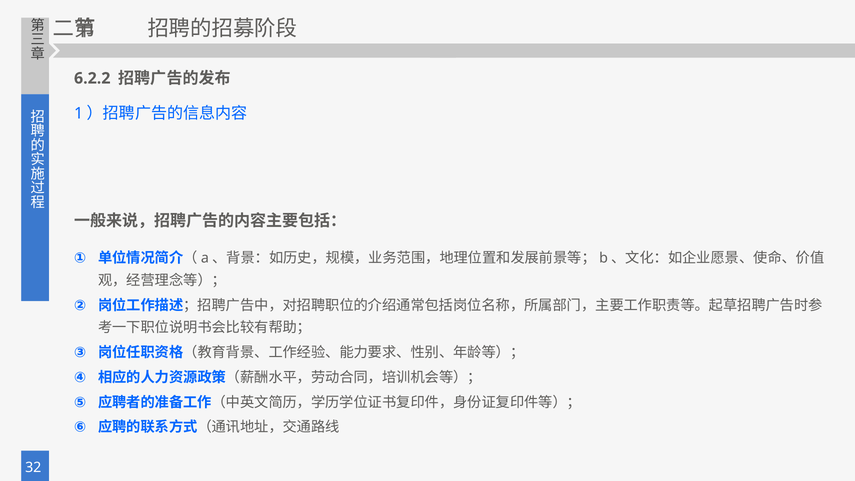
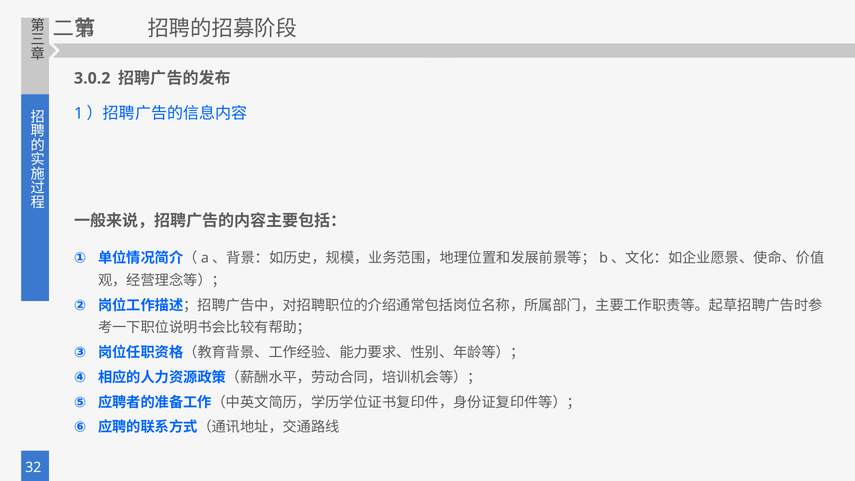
6.2.2: 6.2.2 -> 3.0.2
